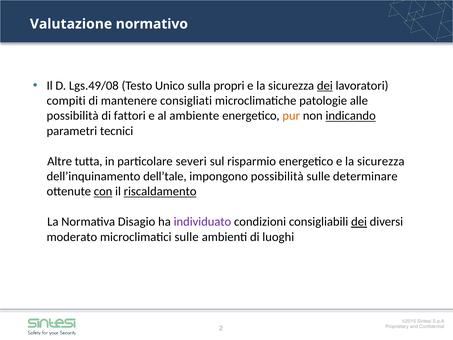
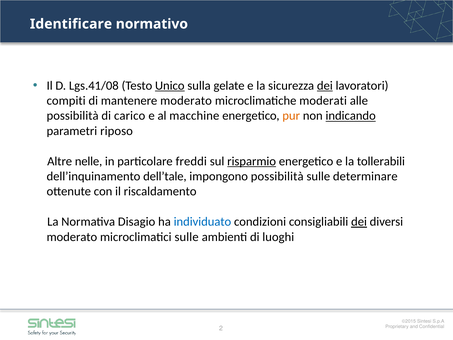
Valutazione: Valutazione -> Identificare
Lgs.49/08: Lgs.49/08 -> Lgs.41/08
Unico underline: none -> present
propri: propri -> gelate
mantenere consigliati: consigliati -> moderato
patologie: patologie -> moderati
fattori: fattori -> carico
ambiente: ambiente -> macchine
tecnici: tecnici -> riposo
tutta: tutta -> nelle
severi: severi -> freddi
risparmio underline: none -> present
energetico e la sicurezza: sicurezza -> tollerabili
con underline: present -> none
riscaldamento underline: present -> none
individuato colour: purple -> blue
